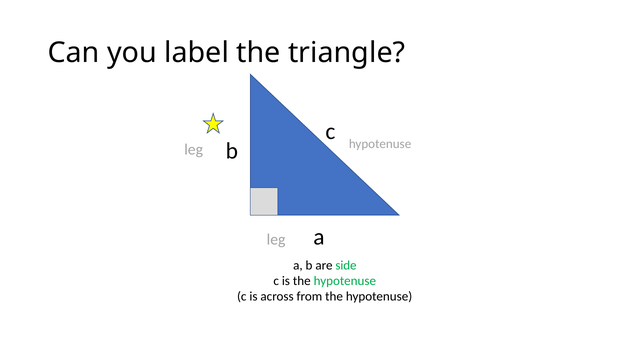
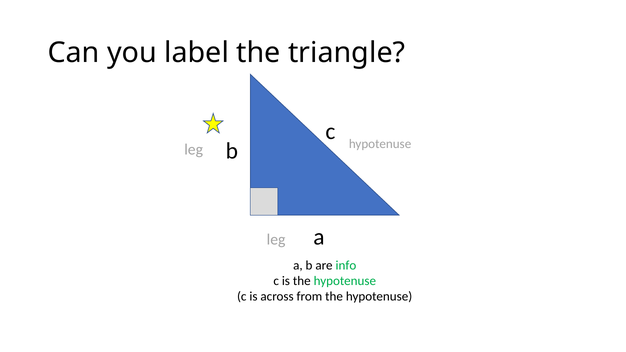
side: side -> info
